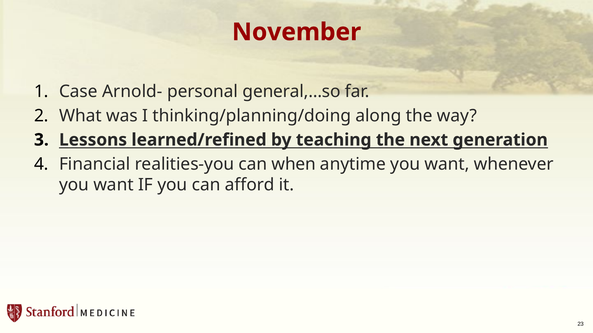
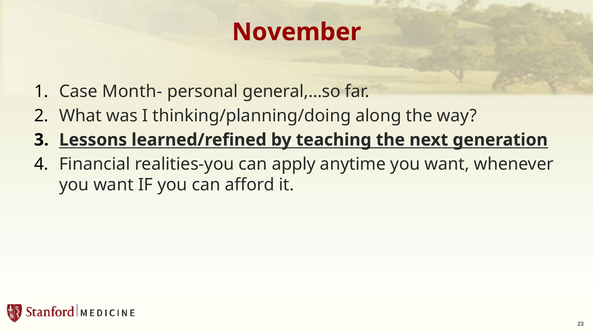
Arnold-: Arnold- -> Month-
when: when -> apply
